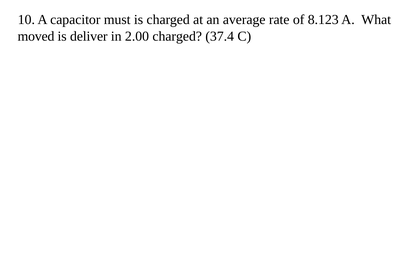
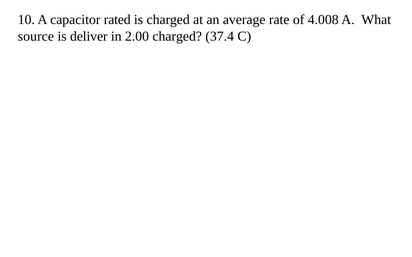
must: must -> rated
8.123: 8.123 -> 4.008
moved: moved -> source
